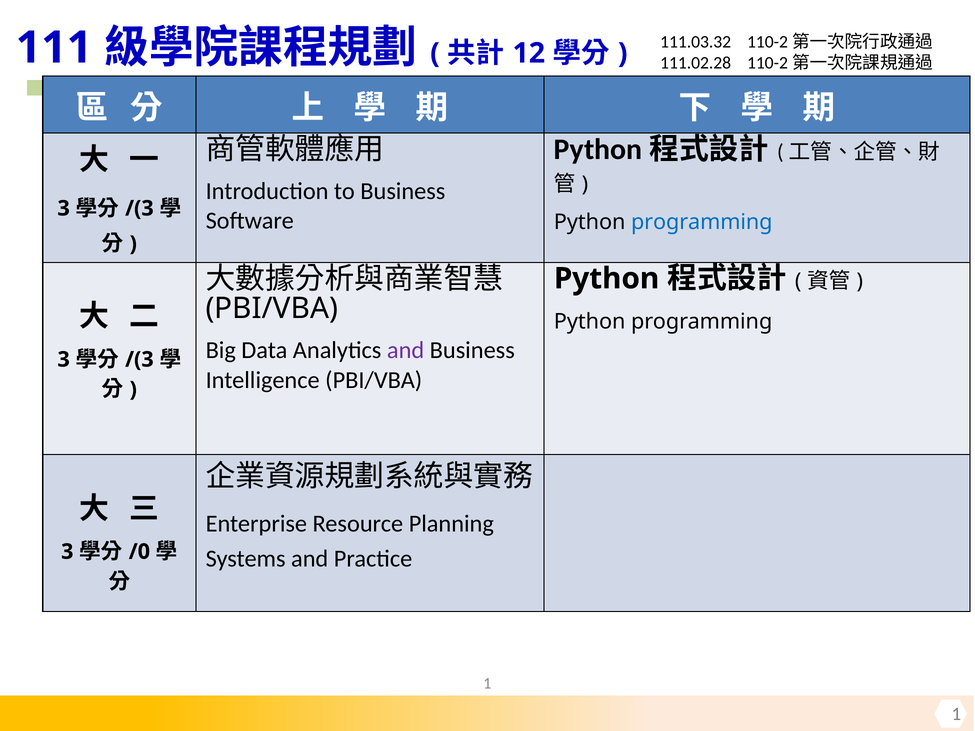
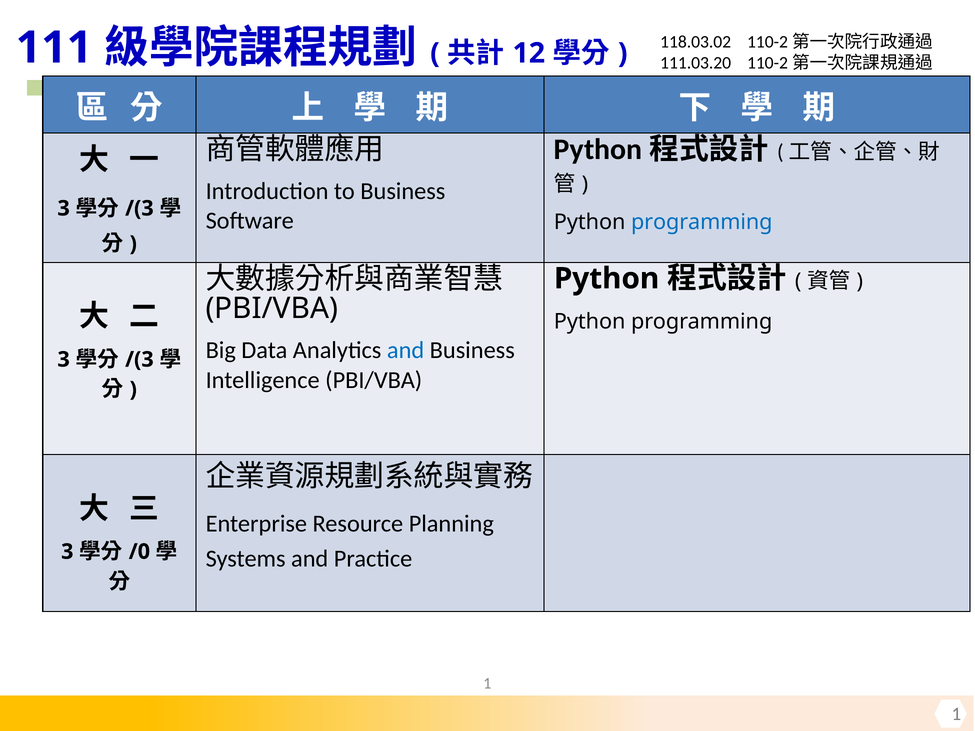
111.03.32: 111.03.32 -> 118.03.02
111.02.28: 111.02.28 -> 111.03.20
and at (406, 350) colour: purple -> blue
